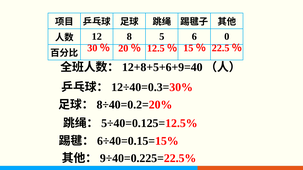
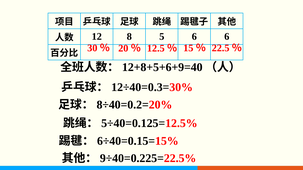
6 0: 0 -> 6
